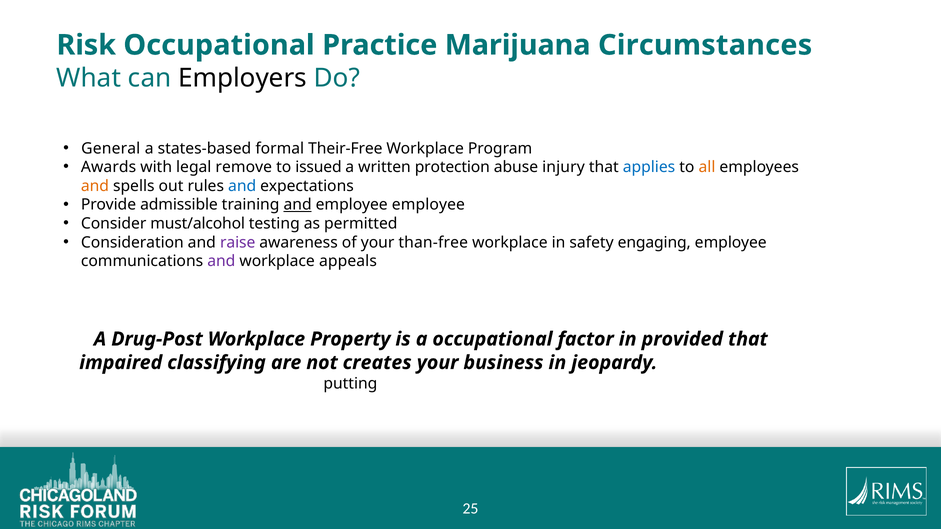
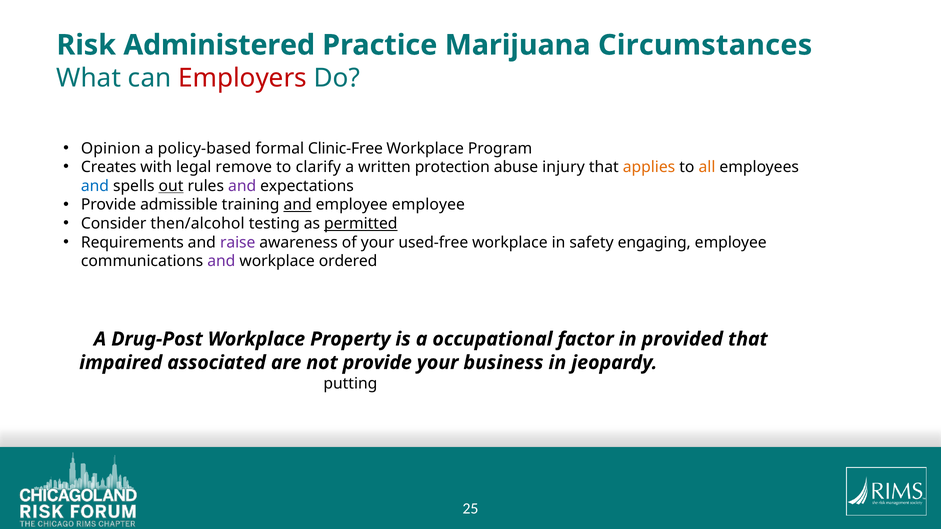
Risk Occupational: Occupational -> Administered
Employers colour: black -> red
General: General -> Opinion
states-based: states-based -> policy-based
Their-Free: Their-Free -> Clinic-Free
Awards: Awards -> Creates
issued: issued -> clarify
applies colour: blue -> orange
and at (95, 186) colour: orange -> blue
out underline: none -> present
and at (242, 186) colour: blue -> purple
must/alcohol: must/alcohol -> then/alcohol
permitted underline: none -> present
Consideration: Consideration -> Requirements
than-free: than-free -> used-free
appeals: appeals -> ordered
classifying: classifying -> associated
not creates: creates -> provide
